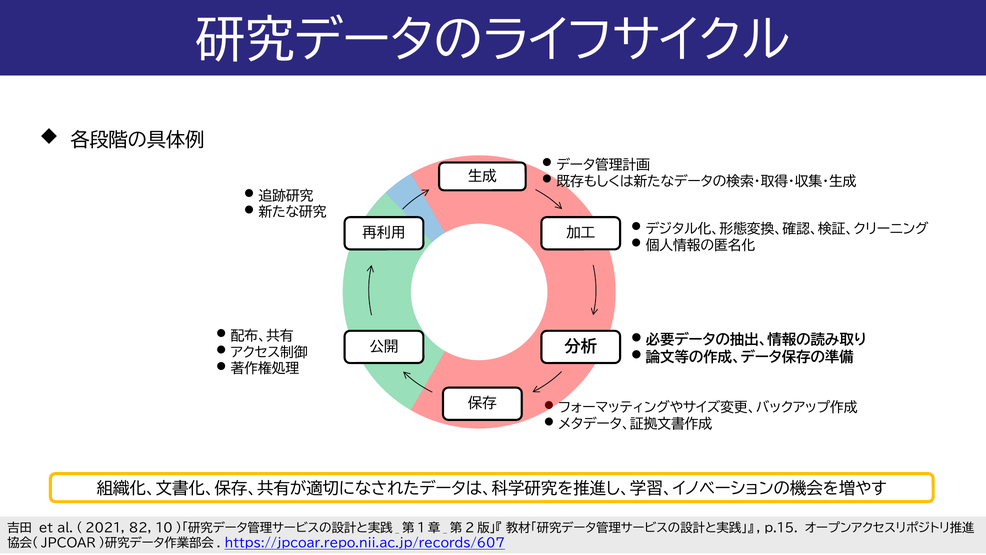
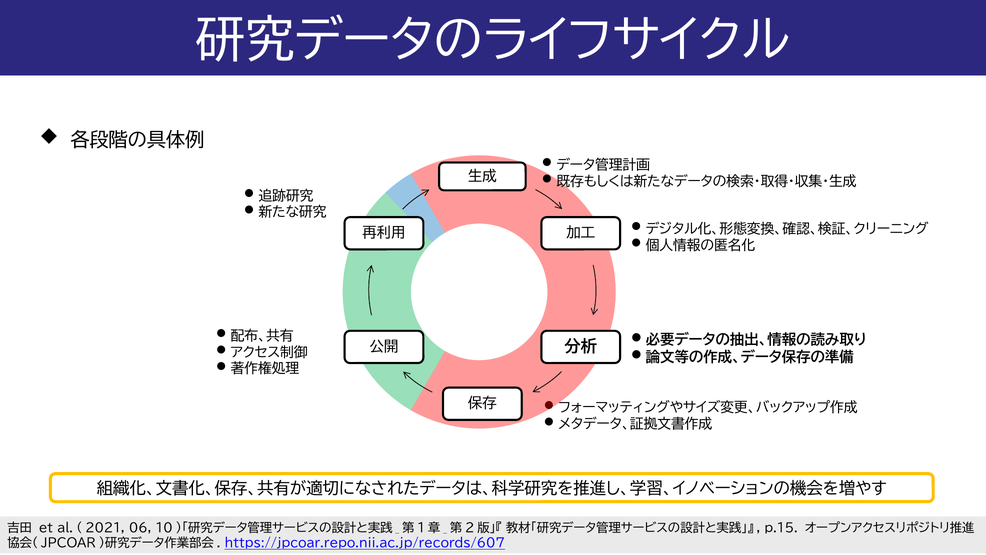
82: 82 -> 06
